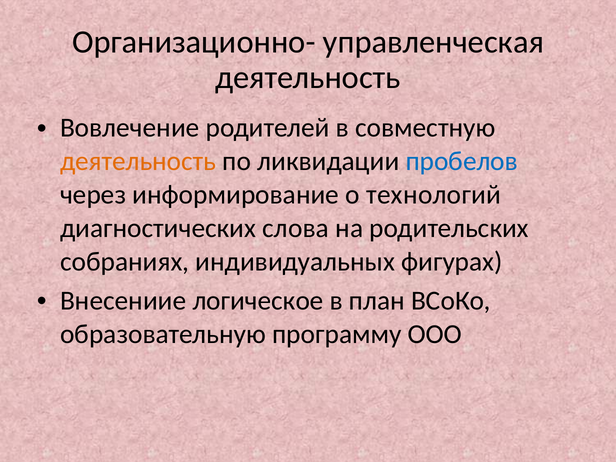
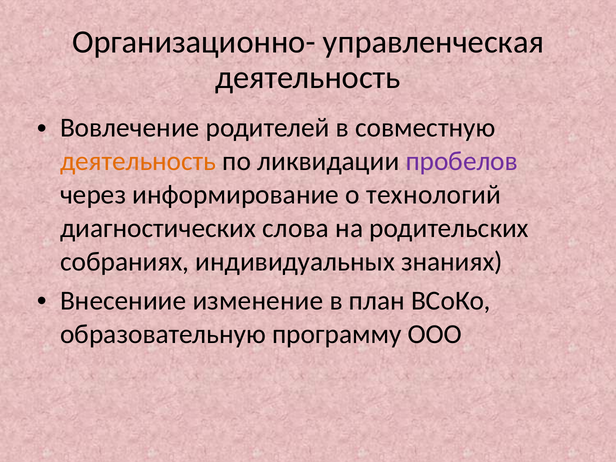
пробелов colour: blue -> purple
фигурах: фигурах -> знаниях
логическое: логическое -> изменение
